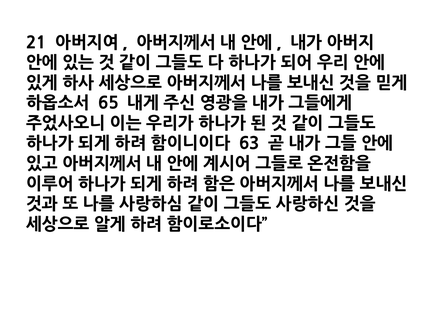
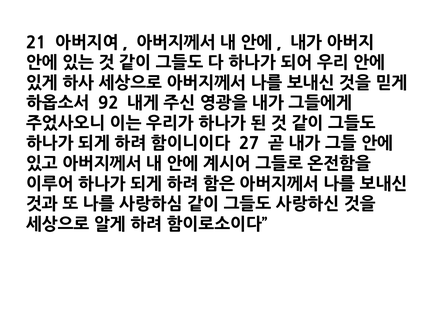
65: 65 -> 92
63: 63 -> 27
